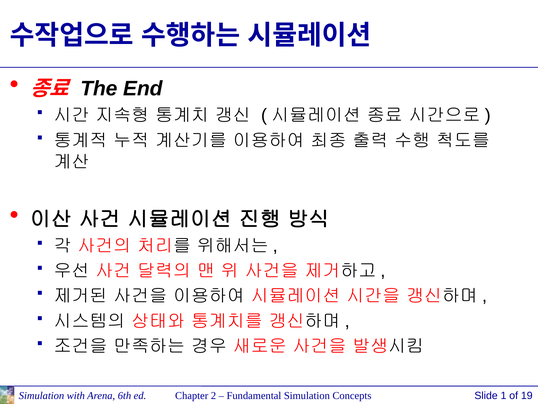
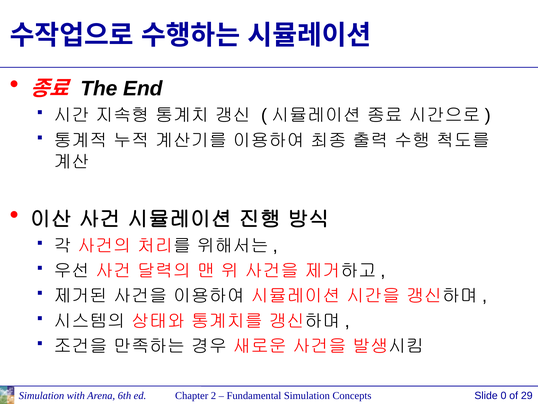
1: 1 -> 0
19: 19 -> 29
